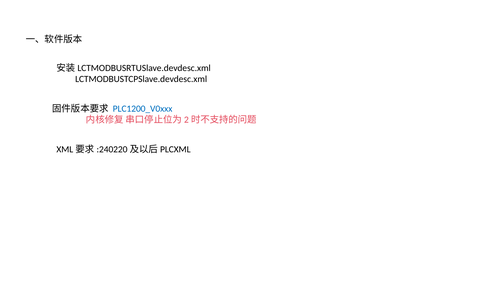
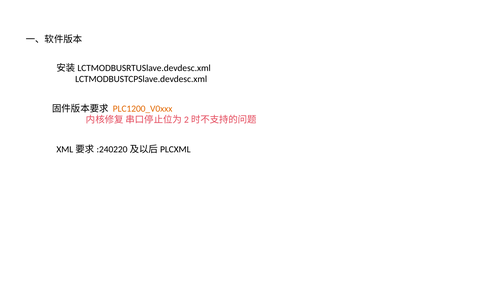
PLC1200_V0xxx colour: blue -> orange
